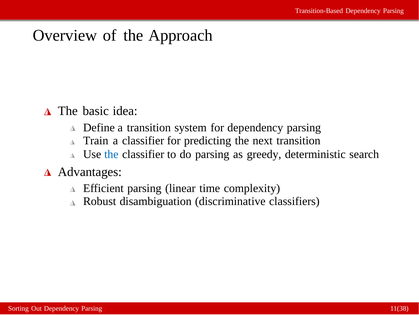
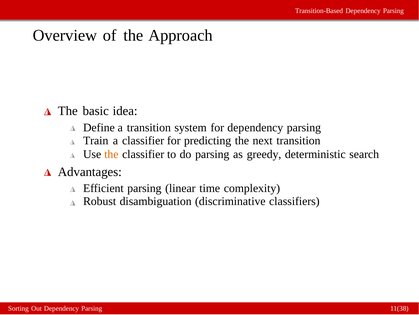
the at (111, 154) colour: blue -> orange
